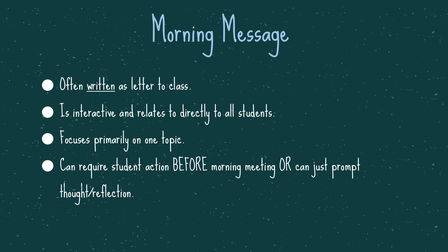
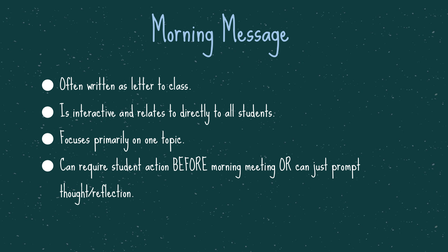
written underline: present -> none
